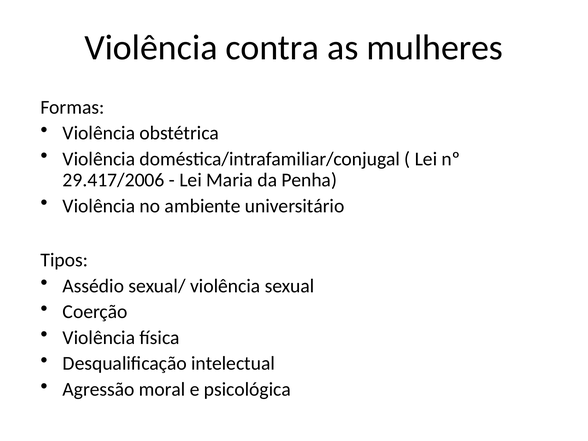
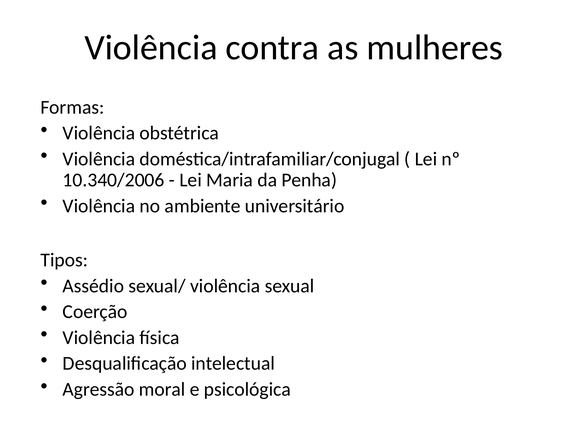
29.417/2006: 29.417/2006 -> 10.340/2006
